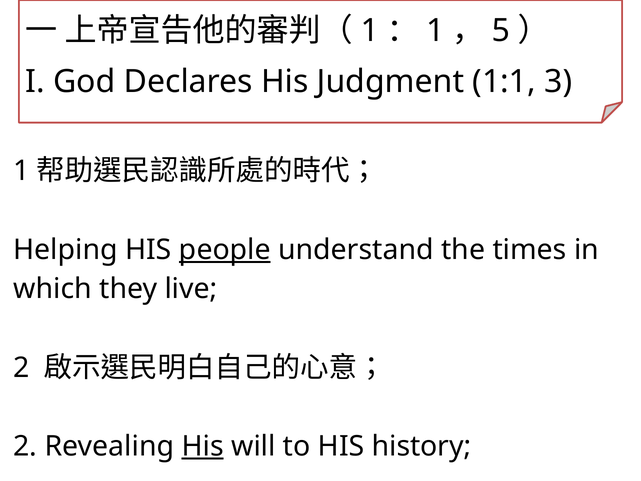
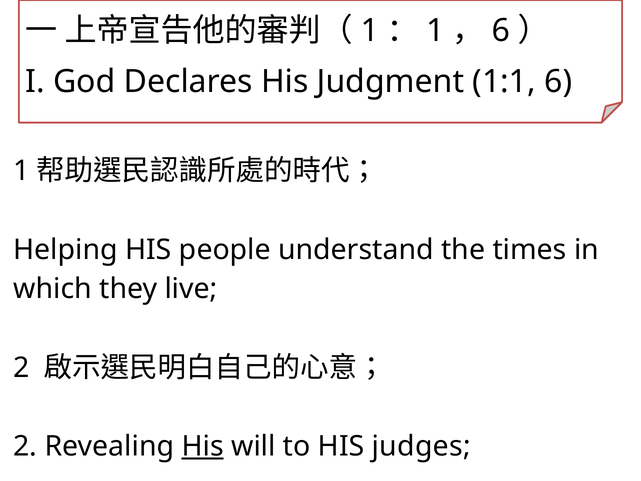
5 at (501, 31): 5 -> 6
1:1 3: 3 -> 6
people underline: present -> none
history: history -> judges
